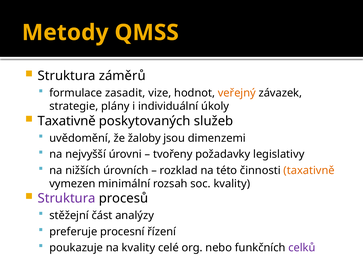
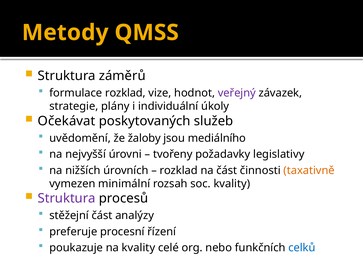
formulace zasadit: zasadit -> rozklad
veřejný colour: orange -> purple
Taxativně at (67, 121): Taxativně -> Očekávat
dimenzemi: dimenzemi -> mediálního
na této: této -> část
celků colour: purple -> blue
